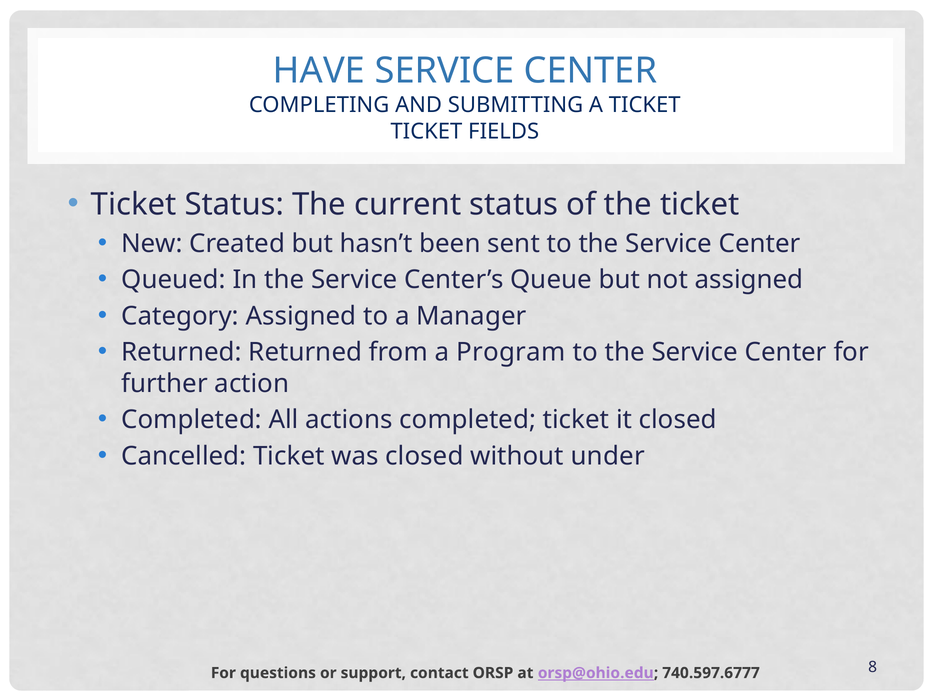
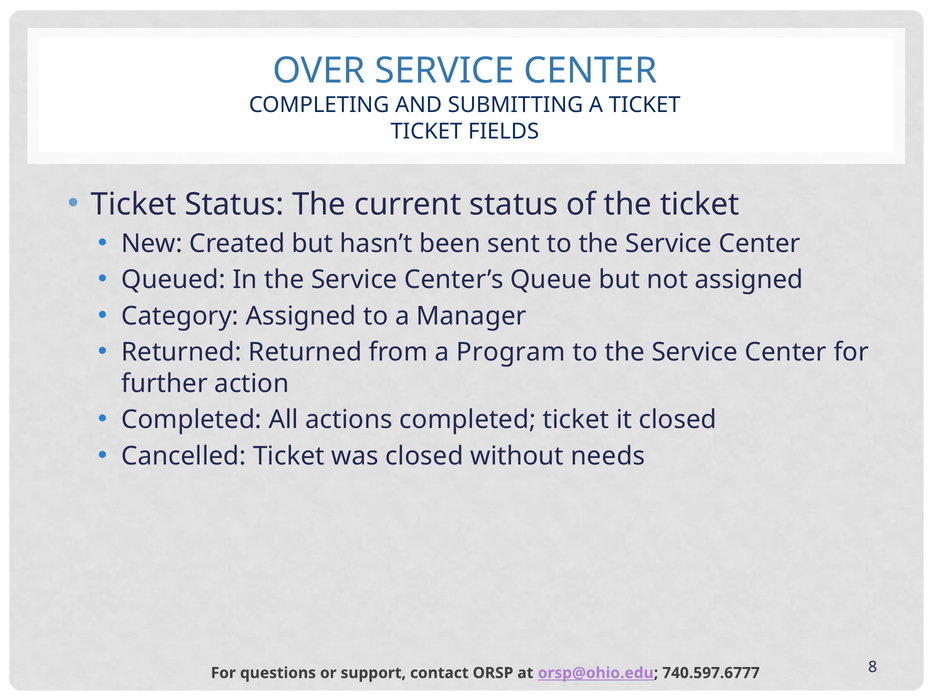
HAVE: HAVE -> OVER
under: under -> needs
